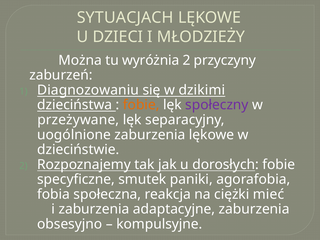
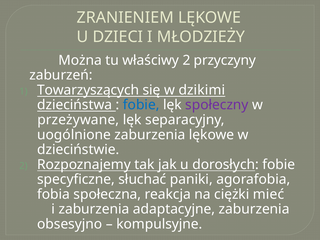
SYTUACJACH: SYTUACJACH -> ZRANIENIEM
wyróżnia: wyróżnia -> właściwy
Diagnozowaniu: Diagnozowaniu -> Towarzyszących
fobie at (141, 105) colour: orange -> blue
smutek: smutek -> słuchać
